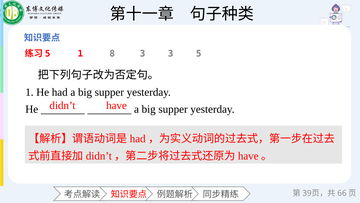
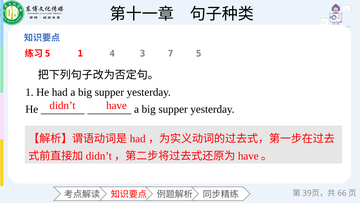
8: 8 -> 4
3 3: 3 -> 7
